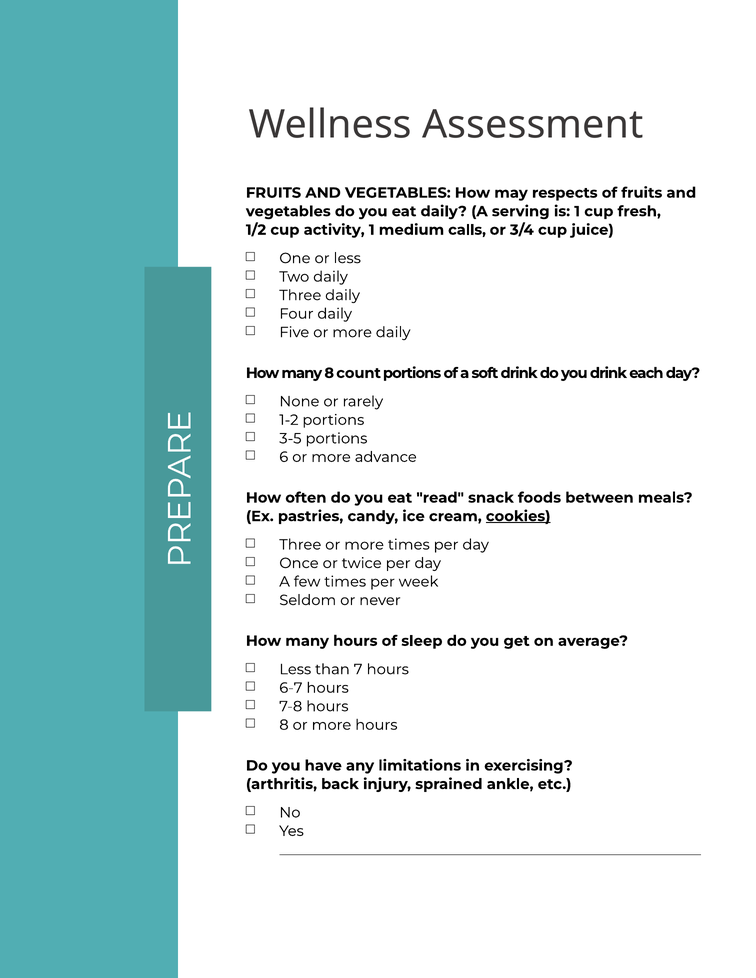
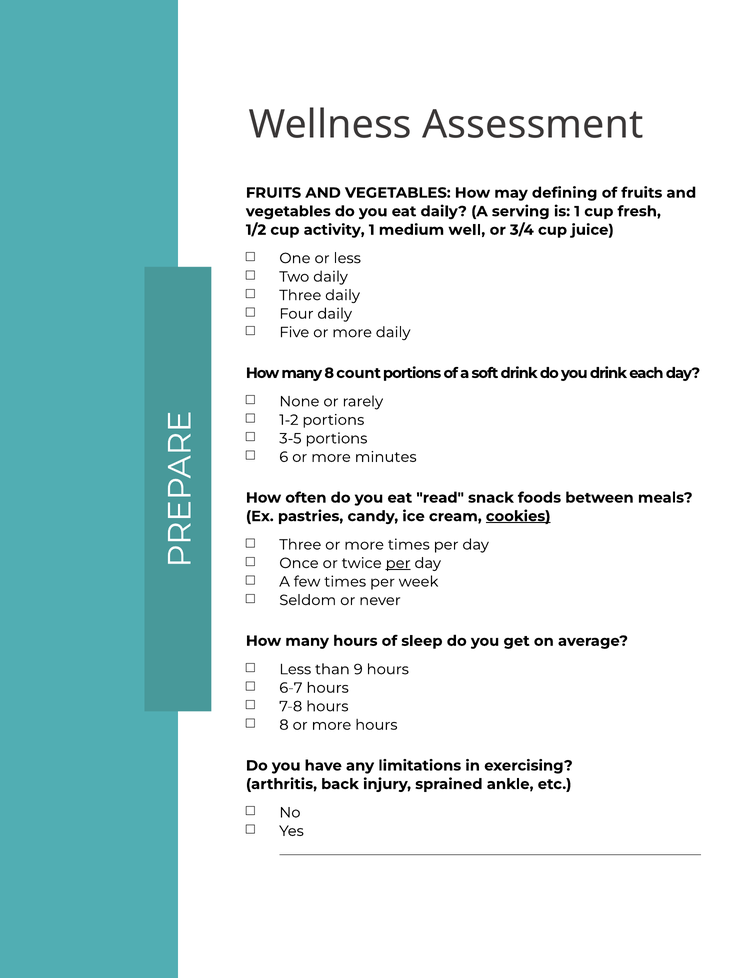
respects: respects -> defining
calls: calls -> well
advance: advance -> minutes
per at (398, 563) underline: none -> present
7: 7 -> 9
